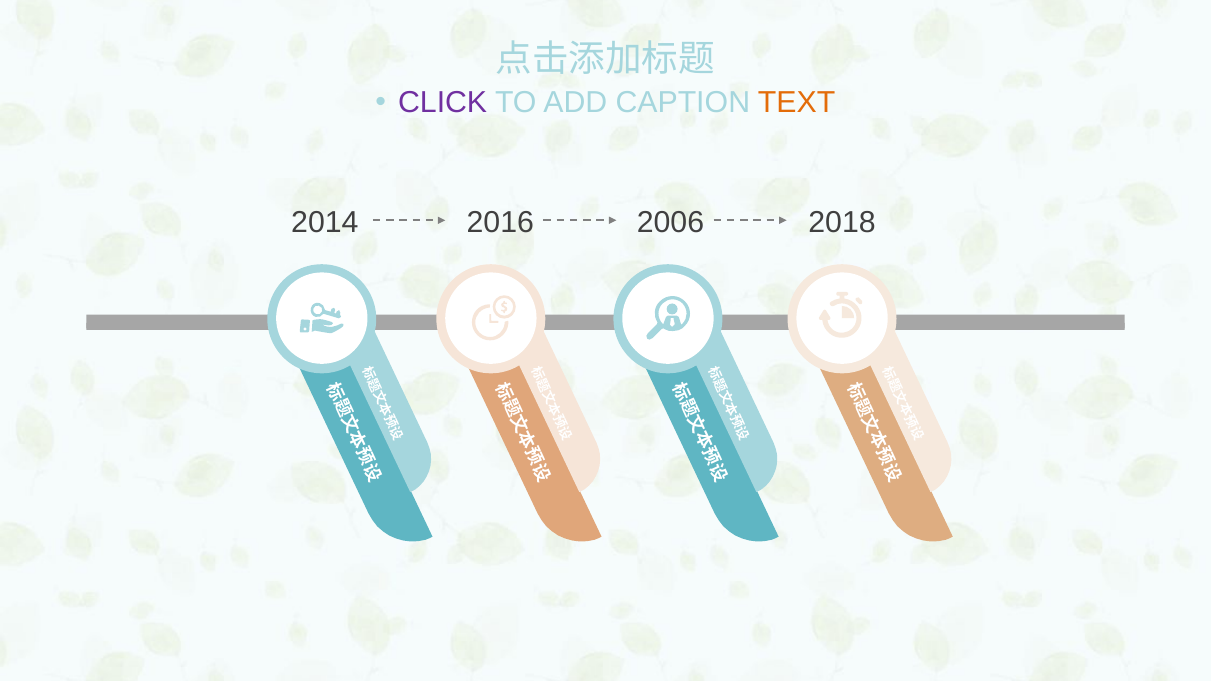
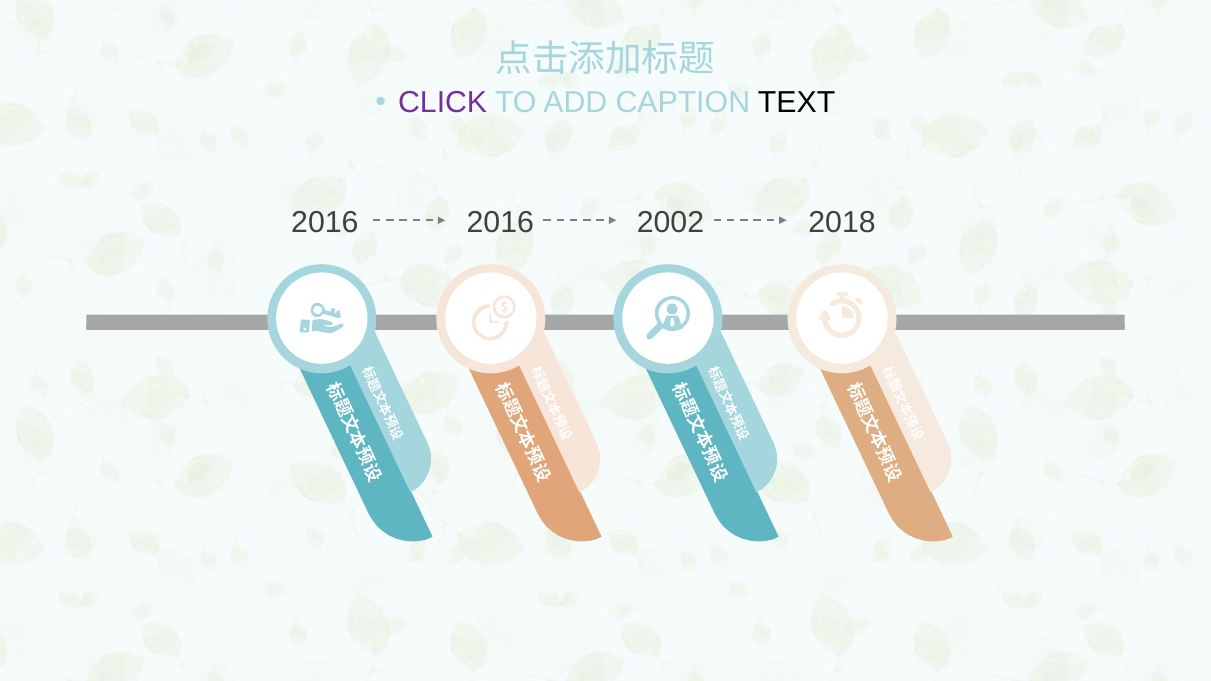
TEXT colour: orange -> black
2014 at (325, 222): 2014 -> 2016
2006: 2006 -> 2002
